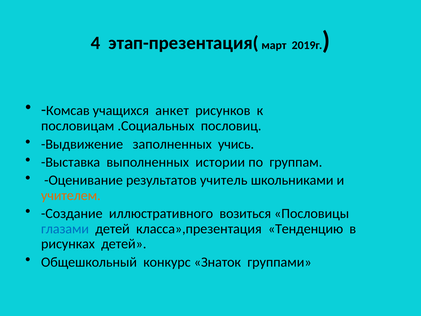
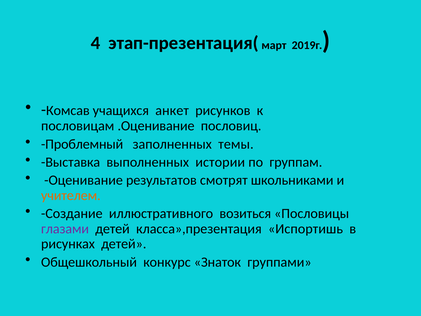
.Социальных: .Социальных -> .Оценивание
Выдвижение: Выдвижение -> Проблемный
учись: учись -> темы
учитель: учитель -> смотрят
глазами colour: blue -> purple
Тенденцию: Тенденцию -> Испортишь
